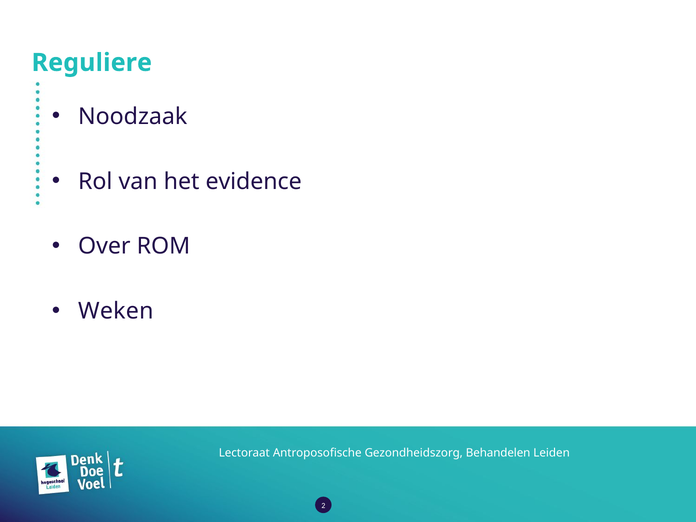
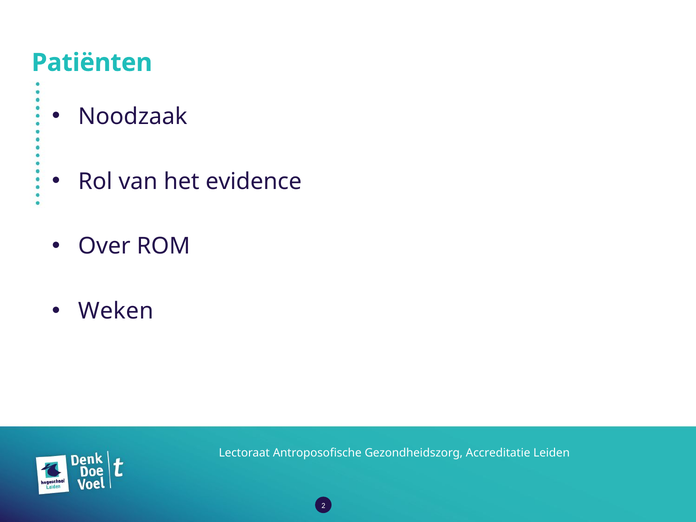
Reguliere: Reguliere -> Patiënten
Behandelen: Behandelen -> Accreditatie
